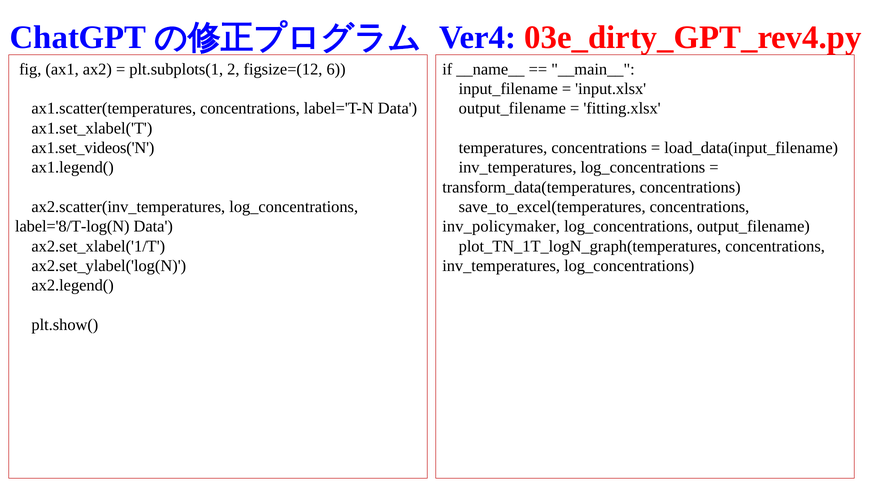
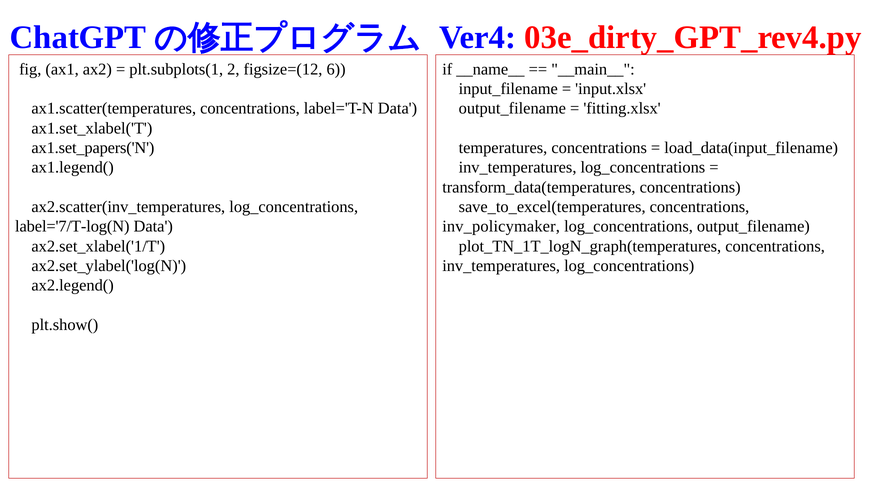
ax1.set_videos('N: ax1.set_videos('N -> ax1.set_papers('N
label='8/T-log(N: label='8/T-log(N -> label='7/T-log(N
